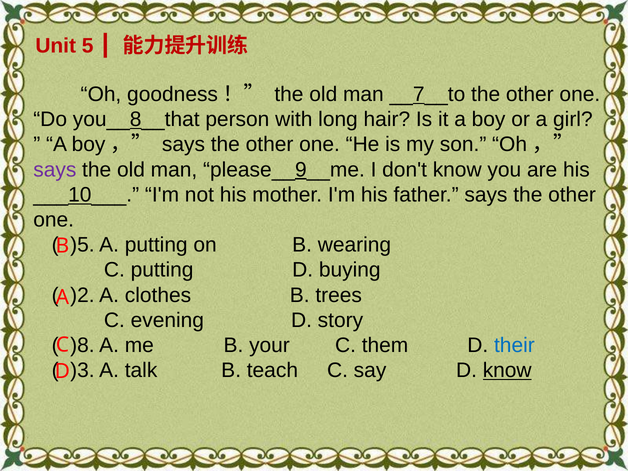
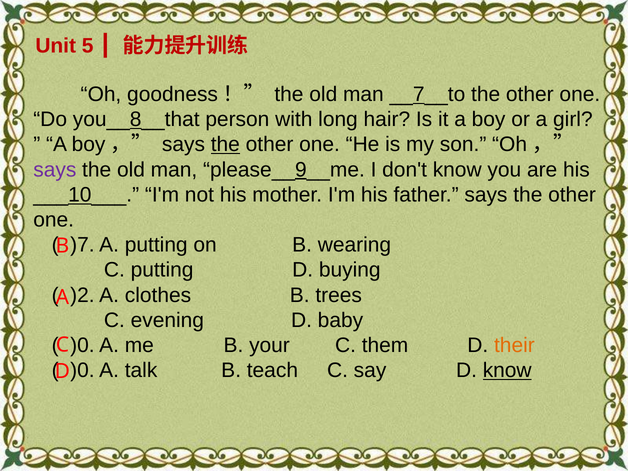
the at (225, 144) underline: none -> present
)5: )5 -> )7
story: story -> baby
)8 at (82, 345): )8 -> )0
their colour: blue -> orange
)3 at (82, 371): )3 -> )0
